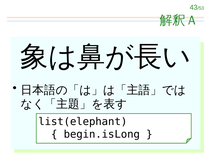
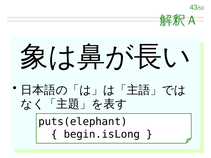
list(elephant: list(elephant -> puts(elephant
